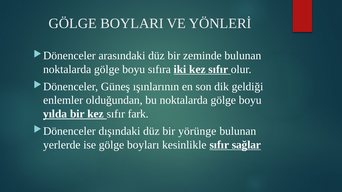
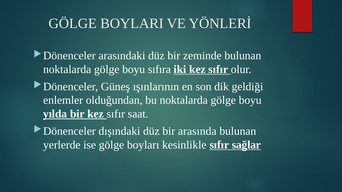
fark: fark -> saat
yörünge: yörünge -> arasında
